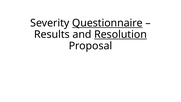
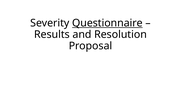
Resolution underline: present -> none
